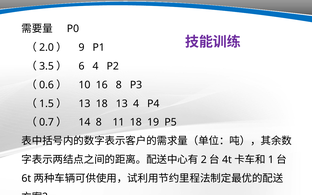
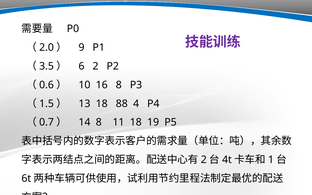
6 4: 4 -> 2
18 13: 13 -> 88
